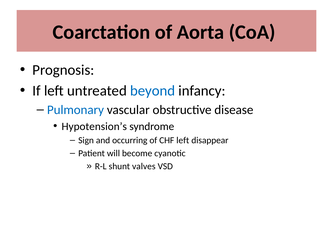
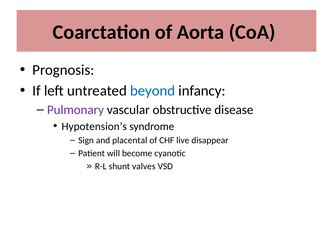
Pulmonary colour: blue -> purple
occurring: occurring -> placental
CHF left: left -> live
